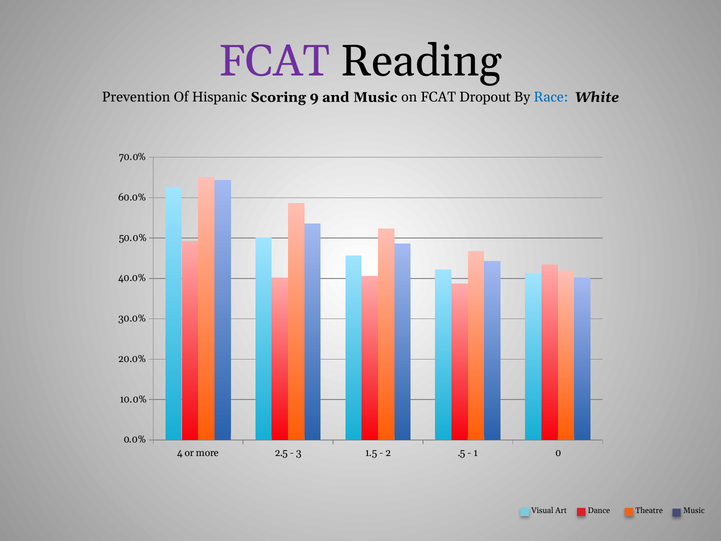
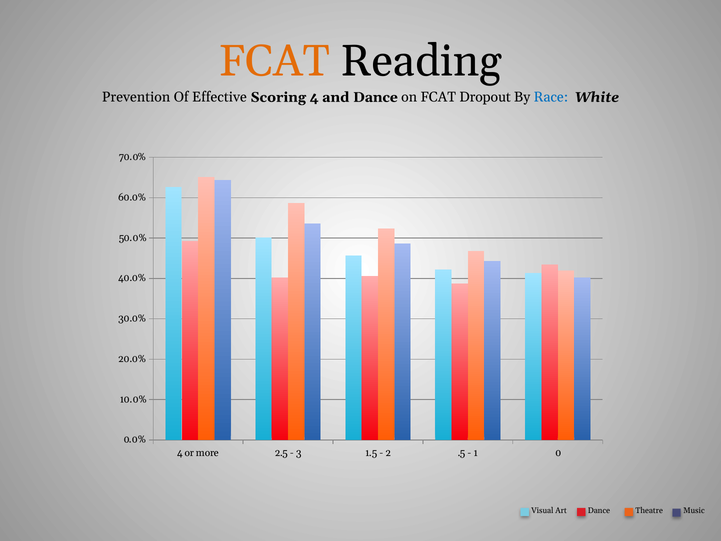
FCAT at (274, 61) colour: purple -> orange
Hispanic: Hispanic -> Effective
Scoring 9: 9 -> 4
and Music: Music -> Dance
